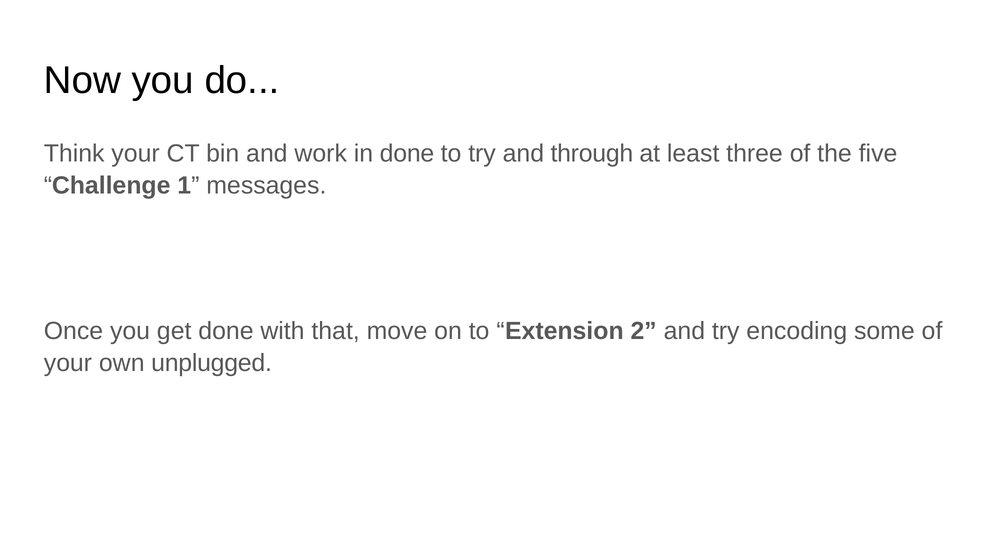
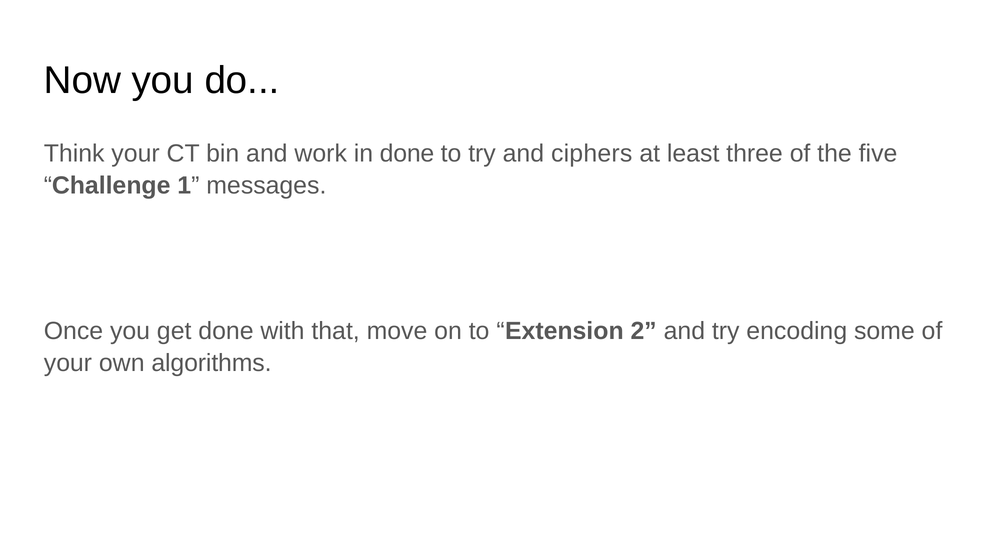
through: through -> ciphers
unplugged: unplugged -> algorithms
